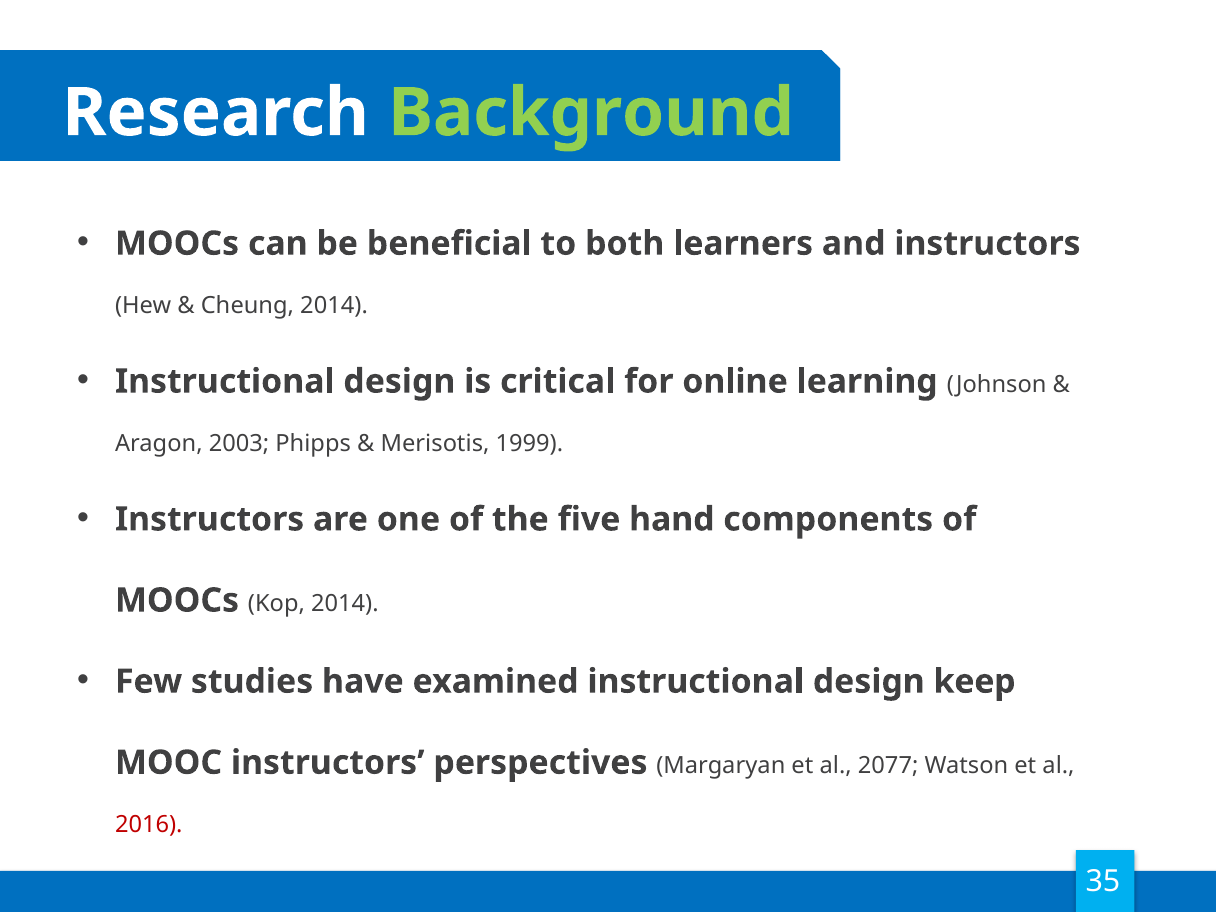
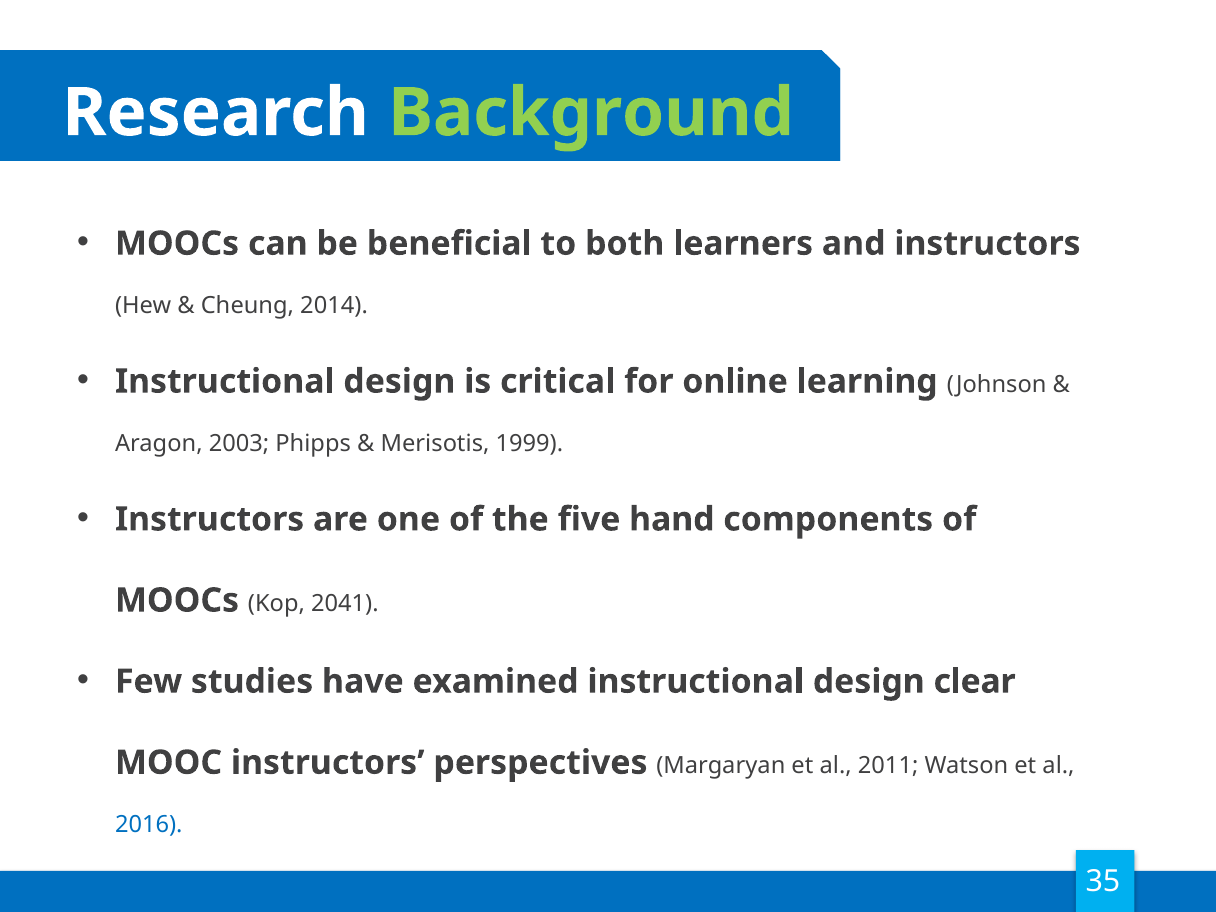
Kop 2014: 2014 -> 2041
keep: keep -> clear
2077: 2077 -> 2011
2016 colour: red -> blue
